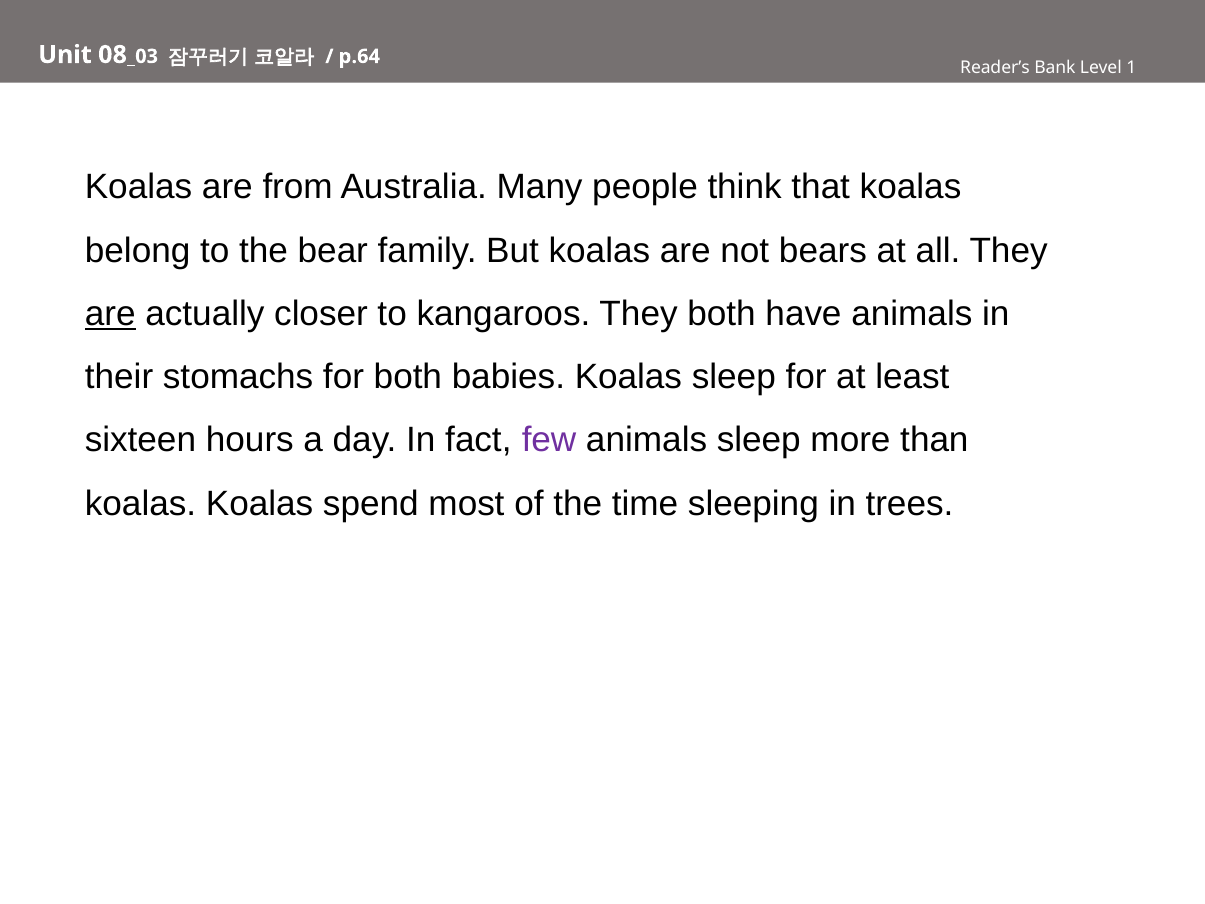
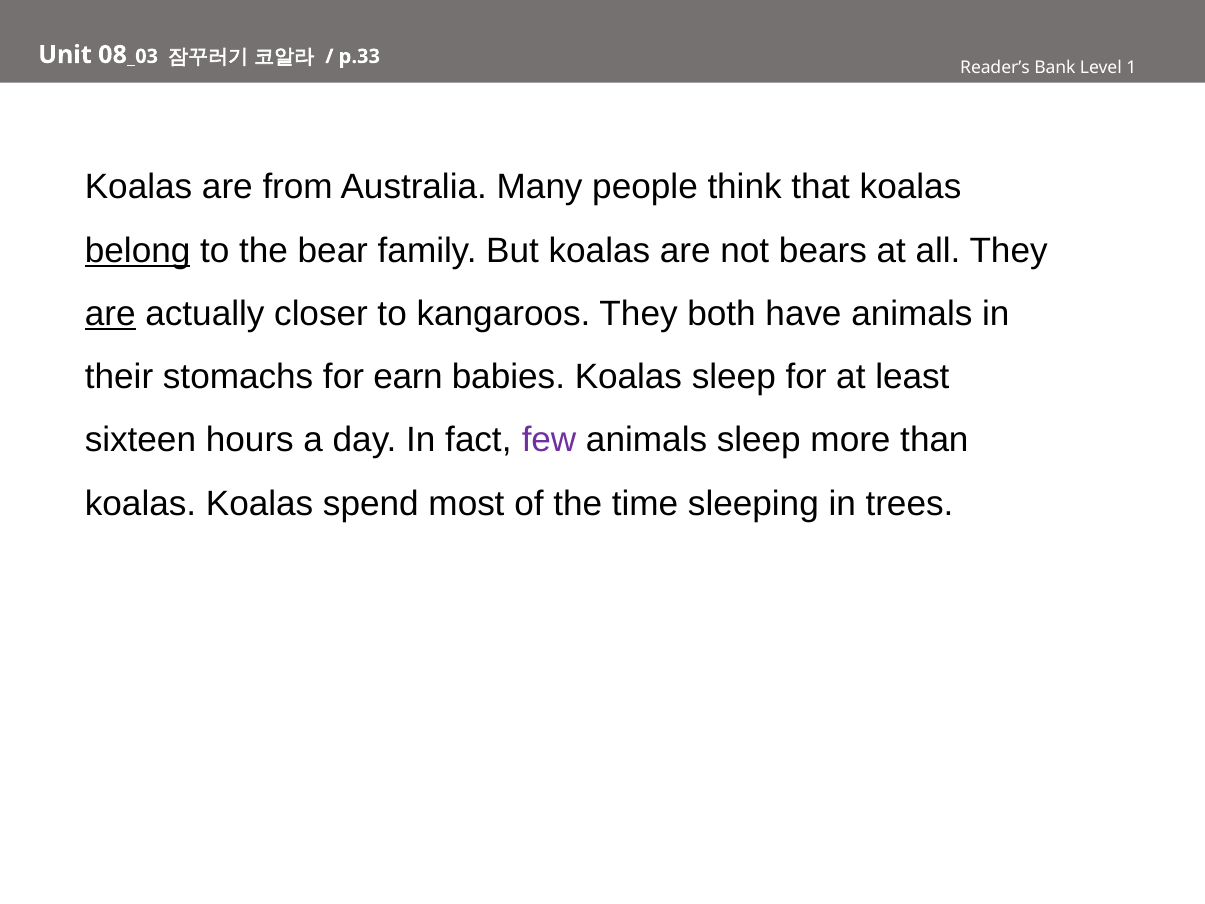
p.64: p.64 -> p.33
belong underline: none -> present
for both: both -> earn
